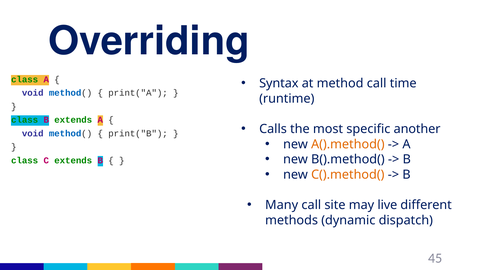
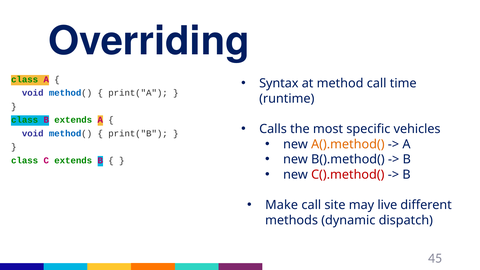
another: another -> vehicles
C().method( colour: orange -> red
Many: Many -> Make
